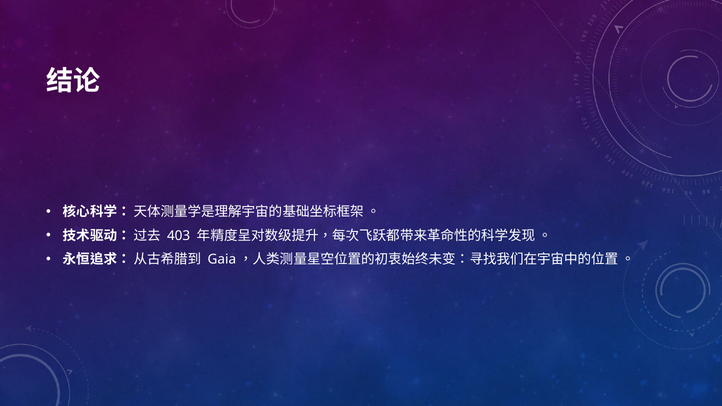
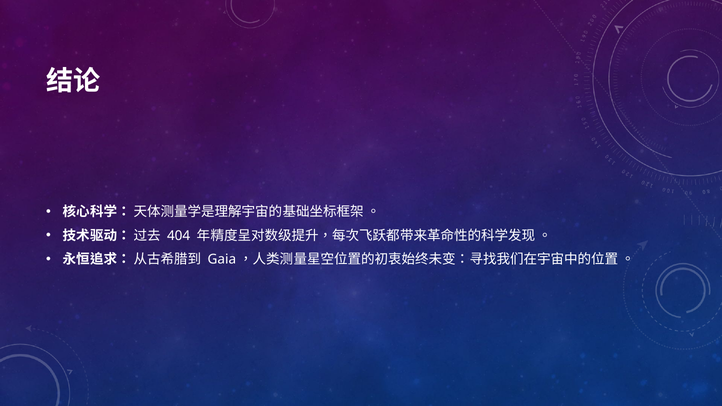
403: 403 -> 404
